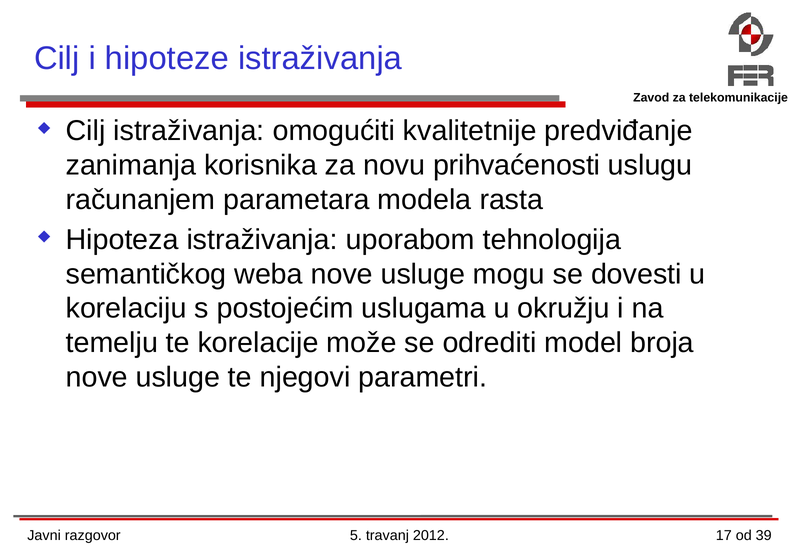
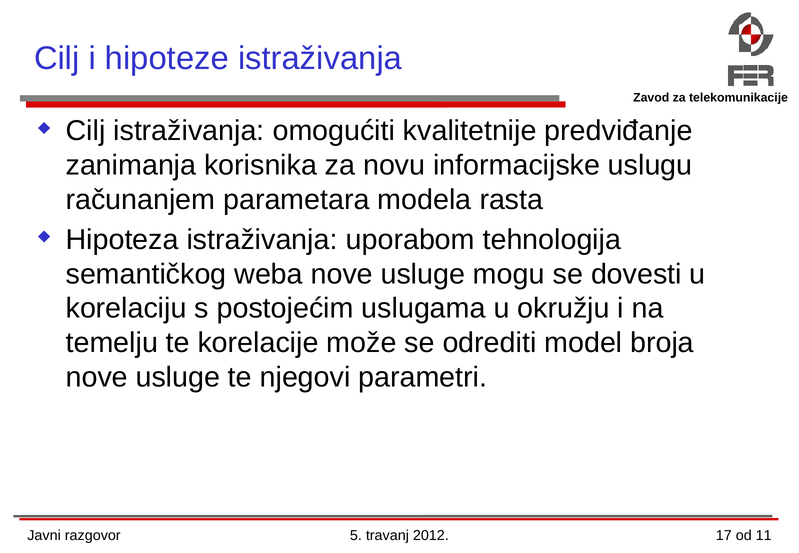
prihvaćenosti: prihvaćenosti -> informacijske
39: 39 -> 11
